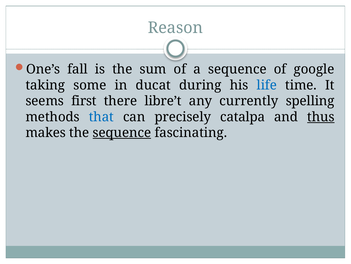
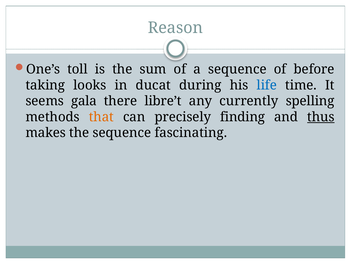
fall: fall -> toll
google: google -> before
some: some -> looks
first: first -> gala
that colour: blue -> orange
catalpa: catalpa -> finding
sequence at (122, 132) underline: present -> none
